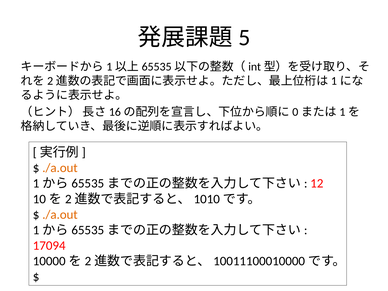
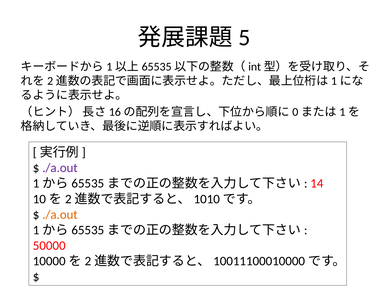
./a.out at (60, 168) colour: orange -> purple
12: 12 -> 14
17094: 17094 -> 50000
